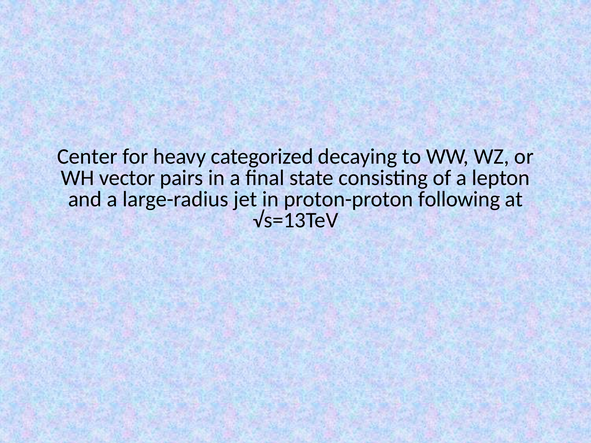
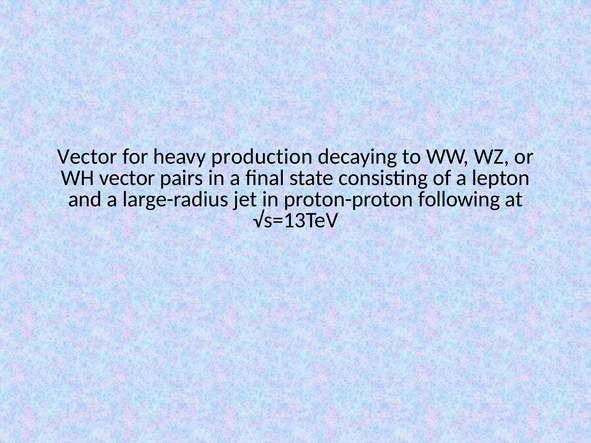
Center at (87, 157): Center -> Vector
categorized: categorized -> production
